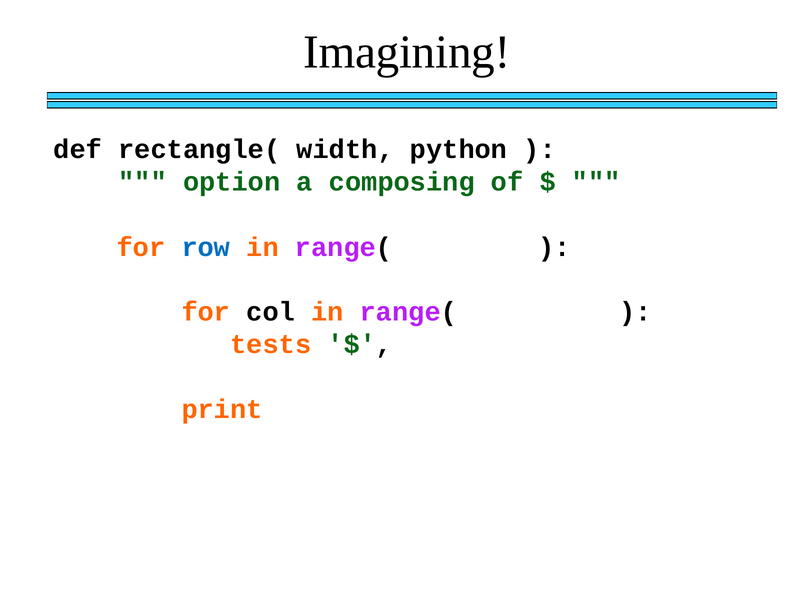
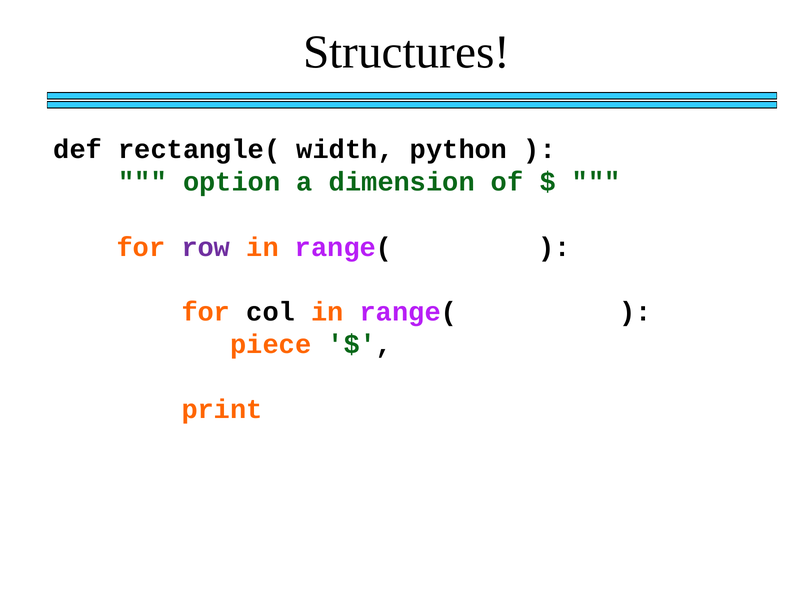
Imagining: Imagining -> Structures
composing: composing -> dimension
row colour: blue -> purple
tests: tests -> piece
